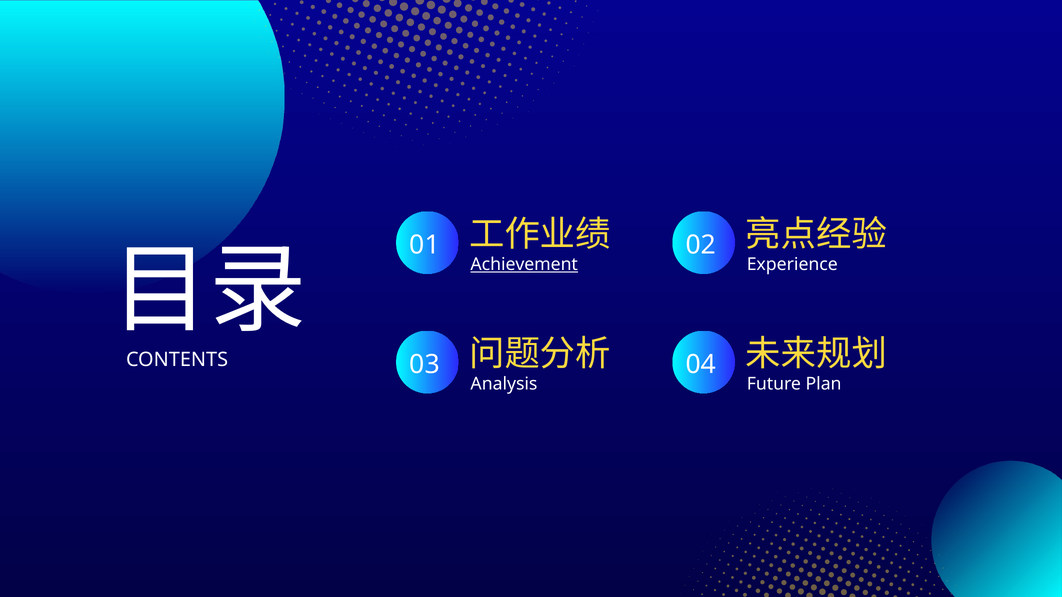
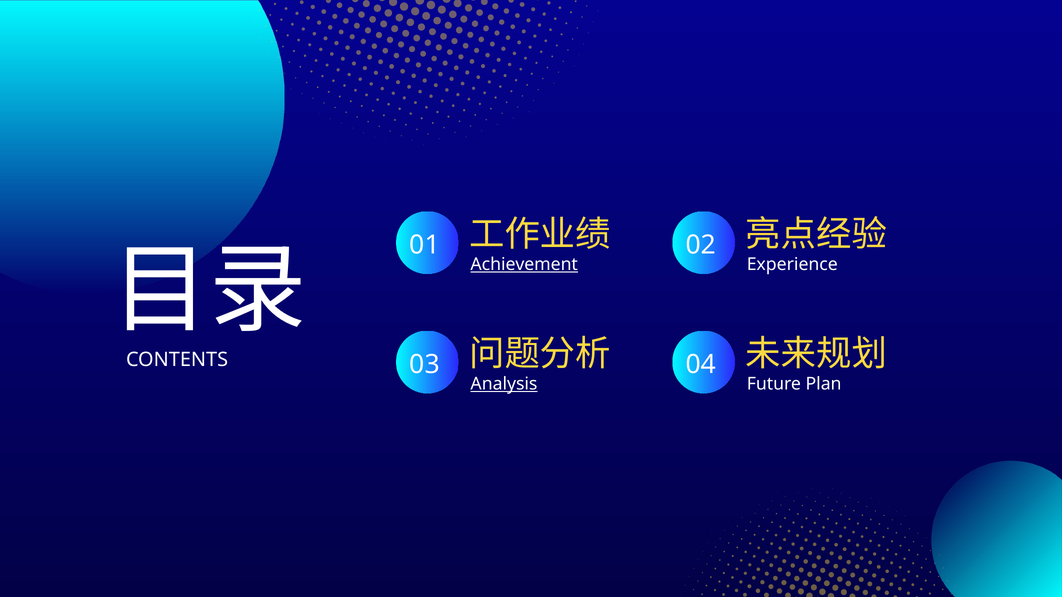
Analysis underline: none -> present
